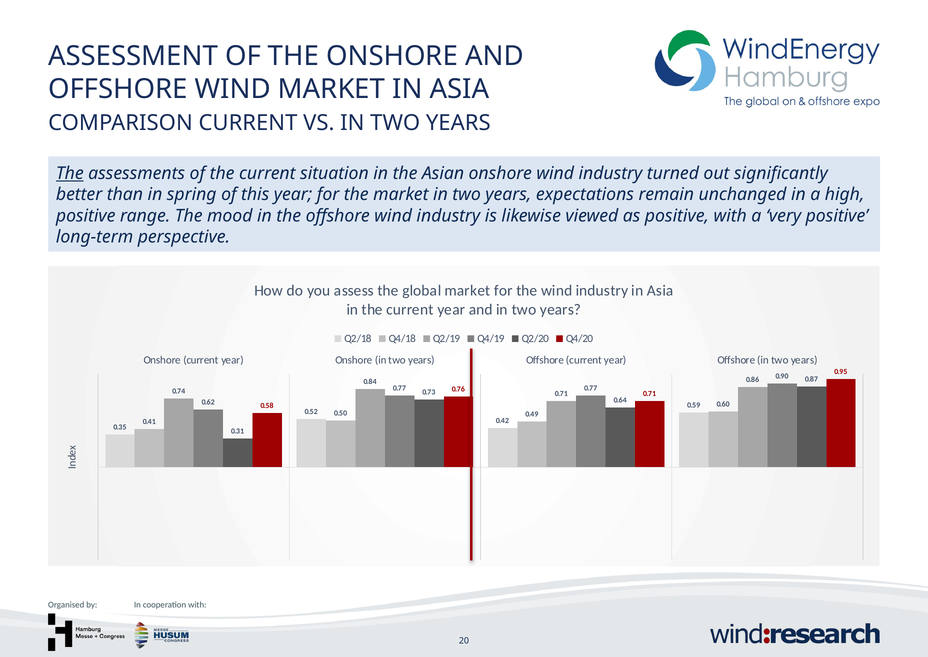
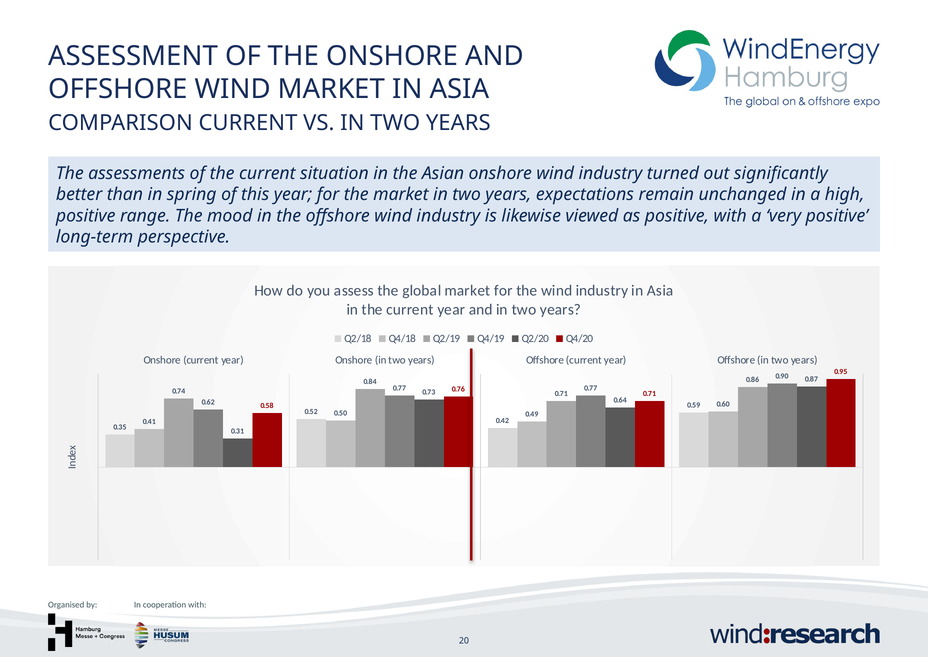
The at (70, 173) underline: present -> none
